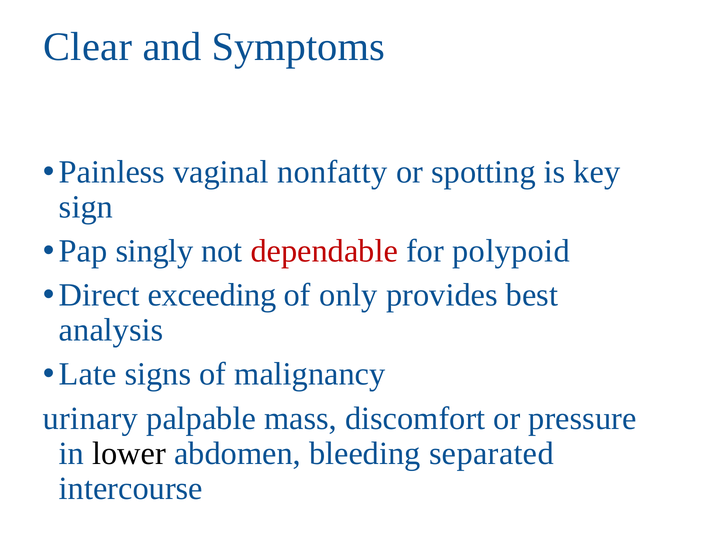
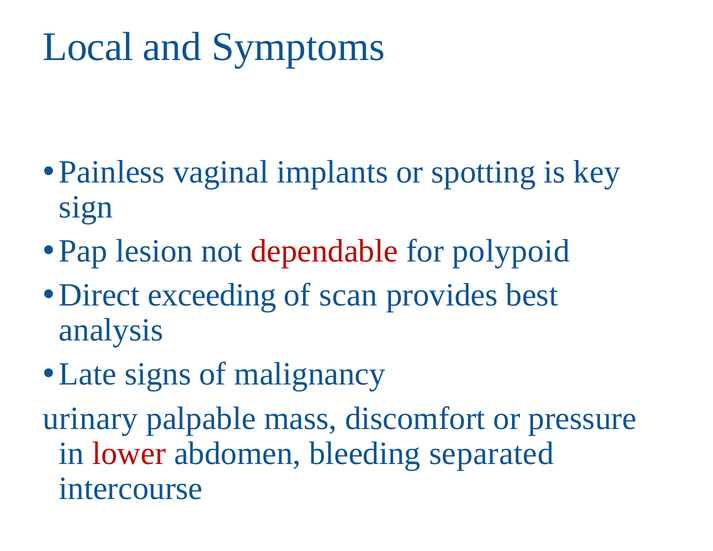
Clear: Clear -> Local
nonfatty: nonfatty -> implants
singly: singly -> lesion
only: only -> scan
lower colour: black -> red
